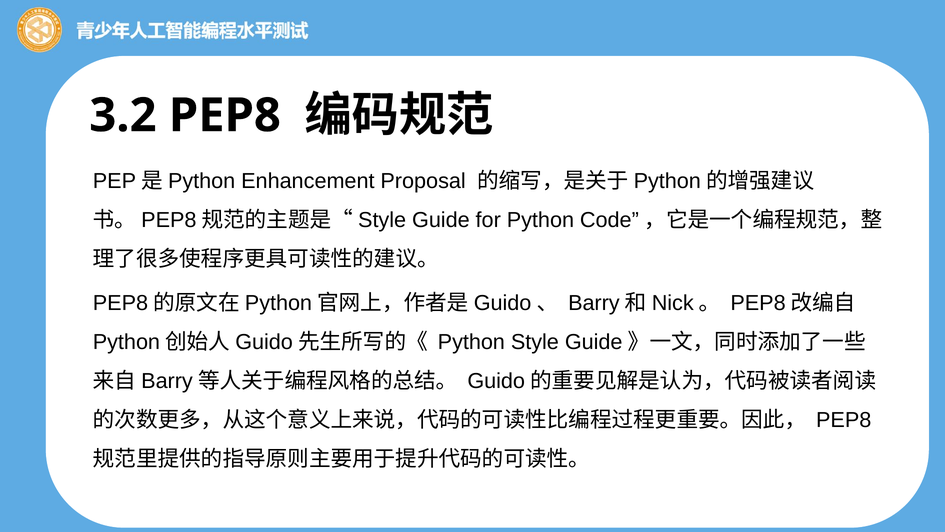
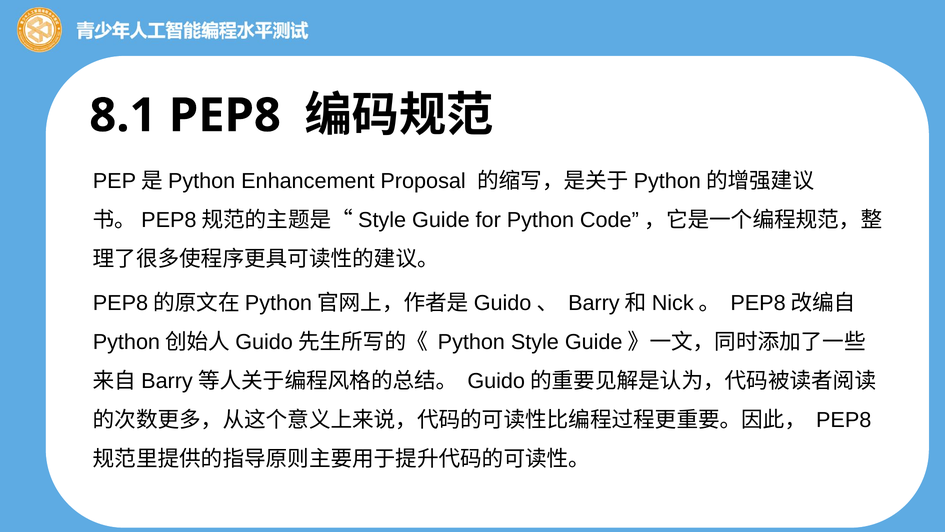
3.2: 3.2 -> 8.1
